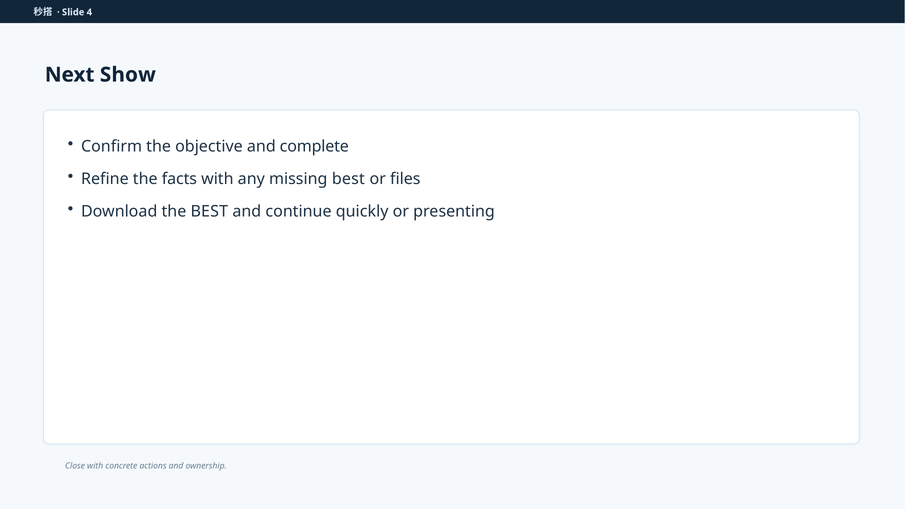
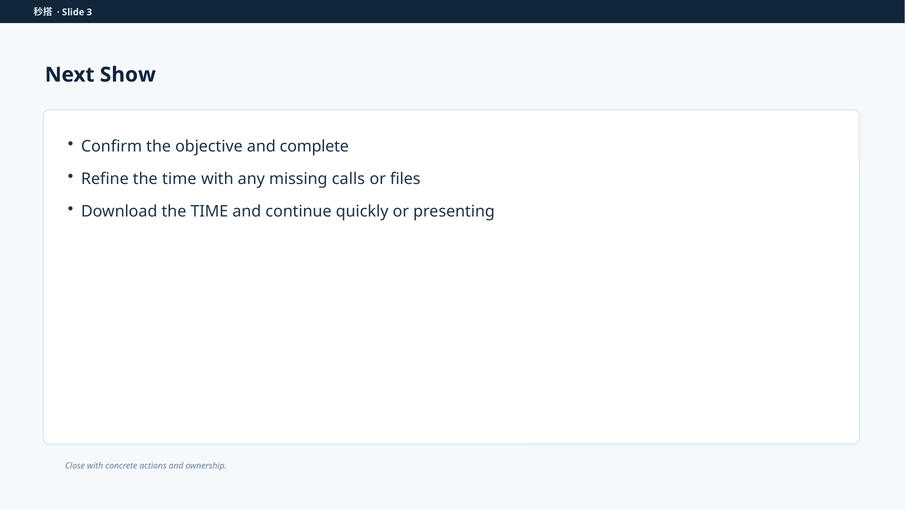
4: 4 -> 3
Refine the facts: facts -> time
missing best: best -> calls
Download the BEST: BEST -> TIME
